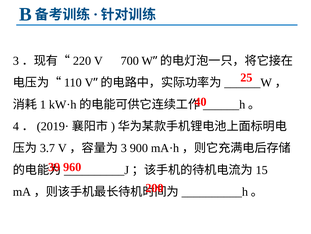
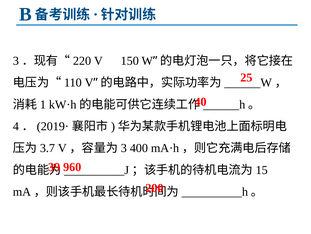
700: 700 -> 150
900: 900 -> 400
